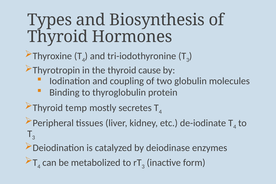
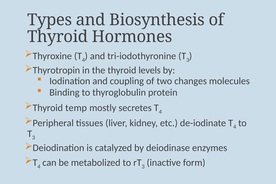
cause: cause -> levels
globulin: globulin -> changes
